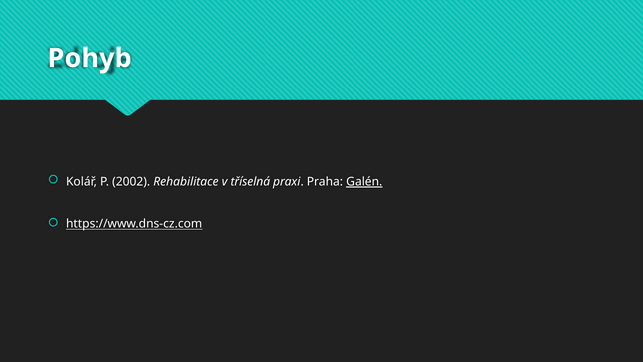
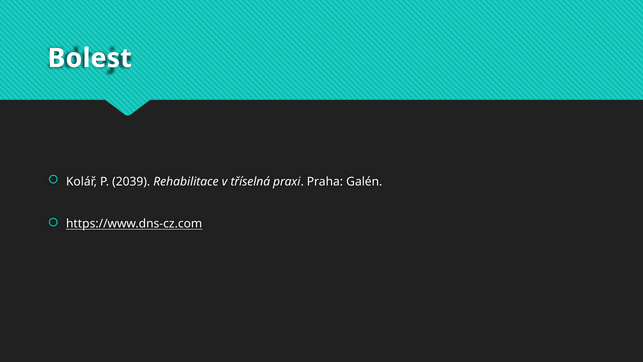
Pohyb: Pohyb -> Bolest
2002: 2002 -> 2039
Galén underline: present -> none
